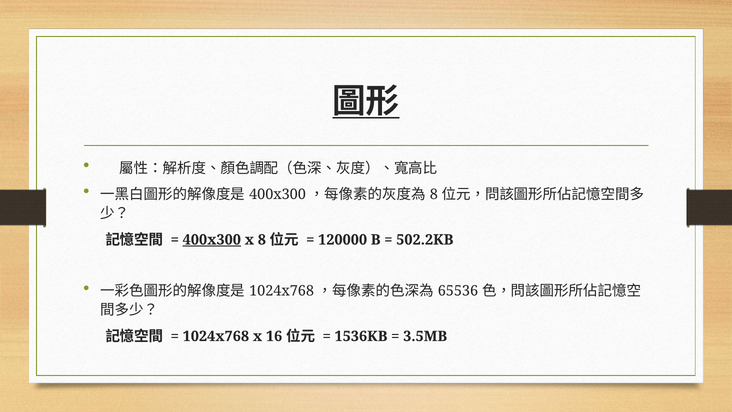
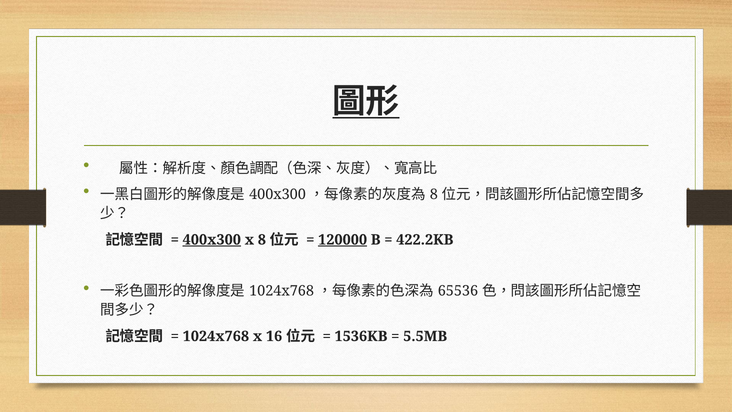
120000 underline: none -> present
502.2KB: 502.2KB -> 422.2KB
3.5MB: 3.5MB -> 5.5MB
